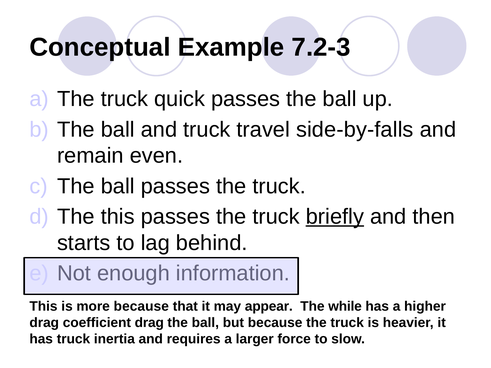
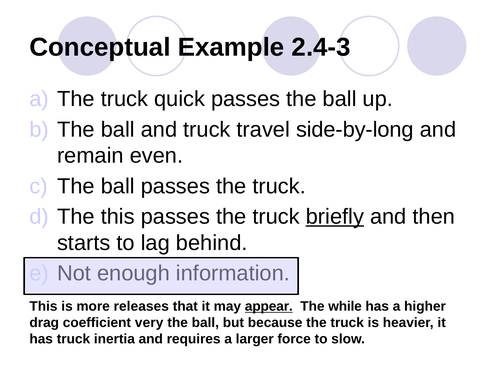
7.2-3: 7.2-3 -> 2.4-3
side-by-falls: side-by-falls -> side-by-long
more because: because -> releases
appear underline: none -> present
coefficient drag: drag -> very
